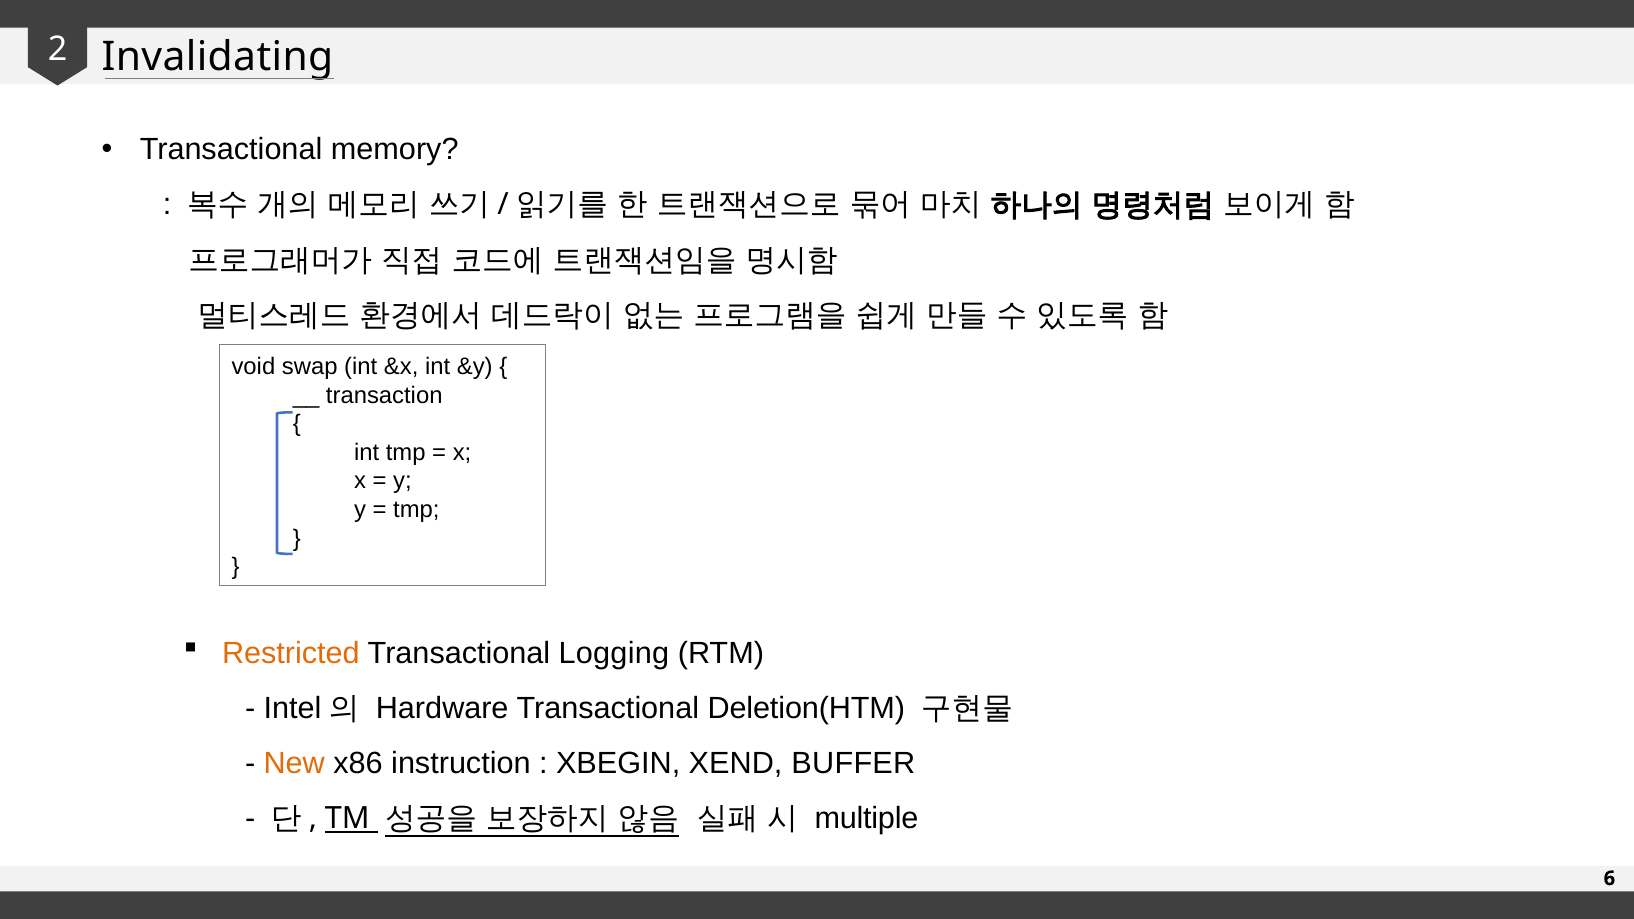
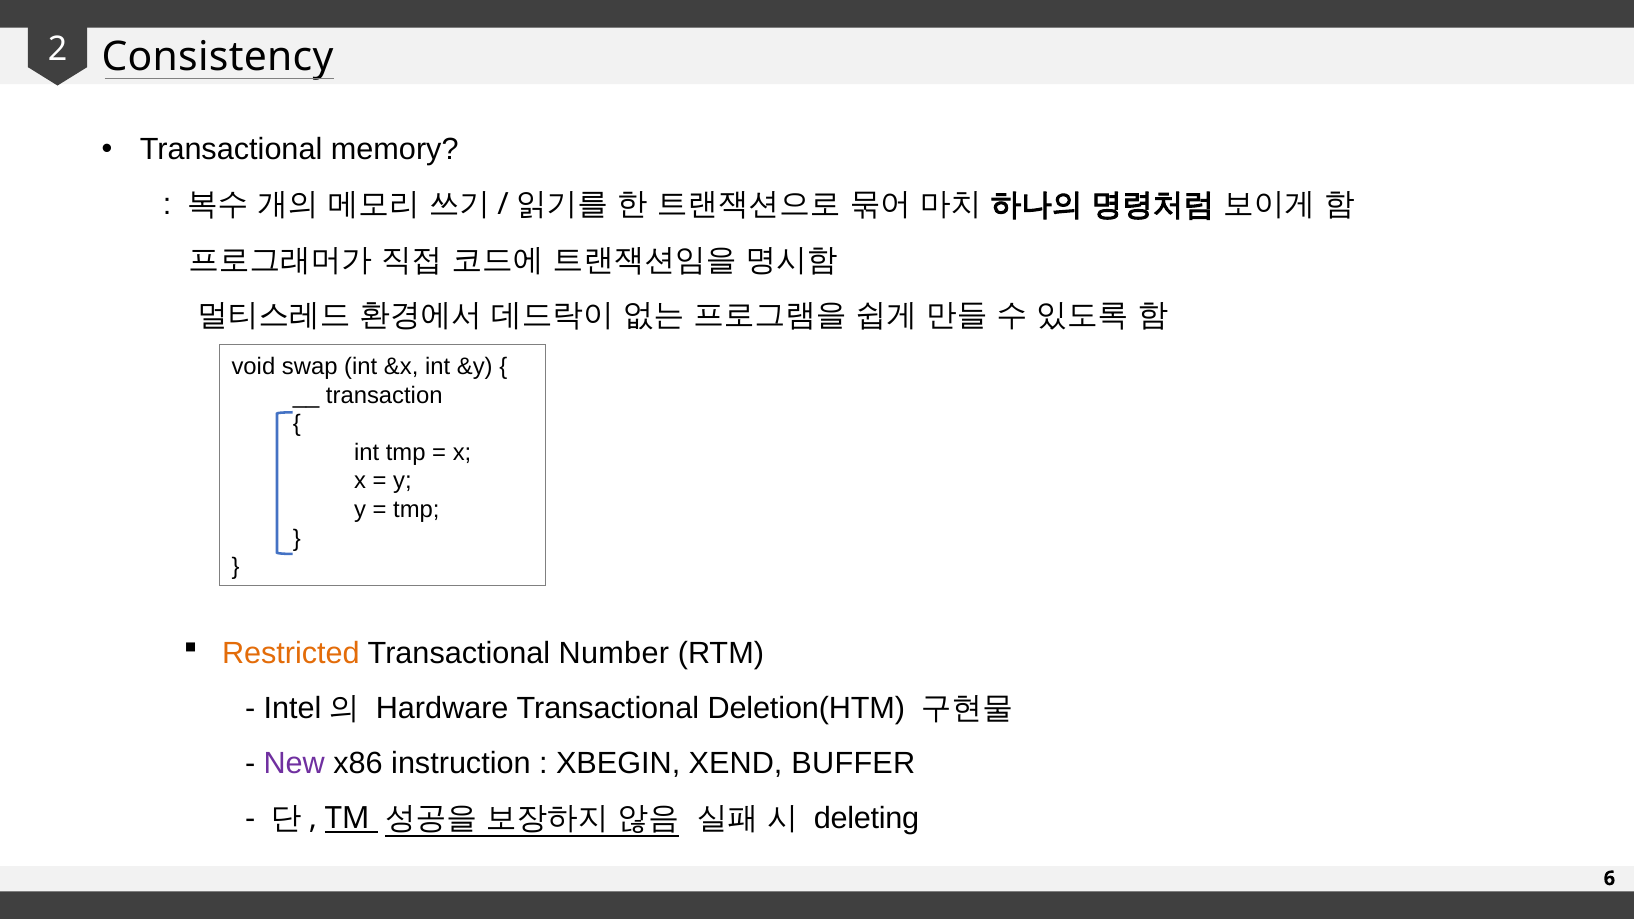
Invalidating: Invalidating -> Consistency
Logging: Logging -> Number
New colour: orange -> purple
multiple: multiple -> deleting
